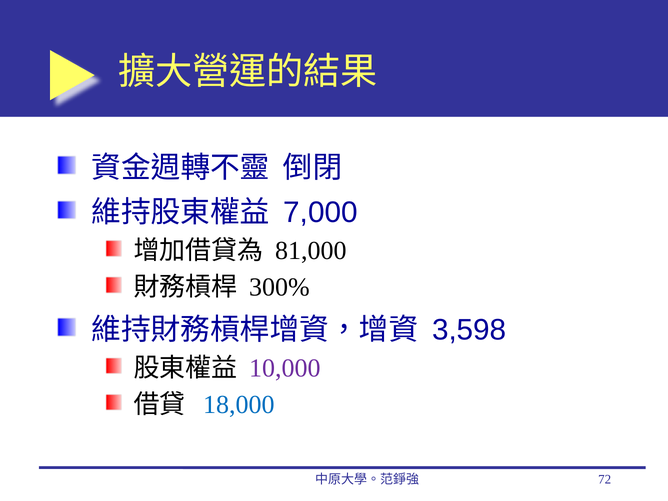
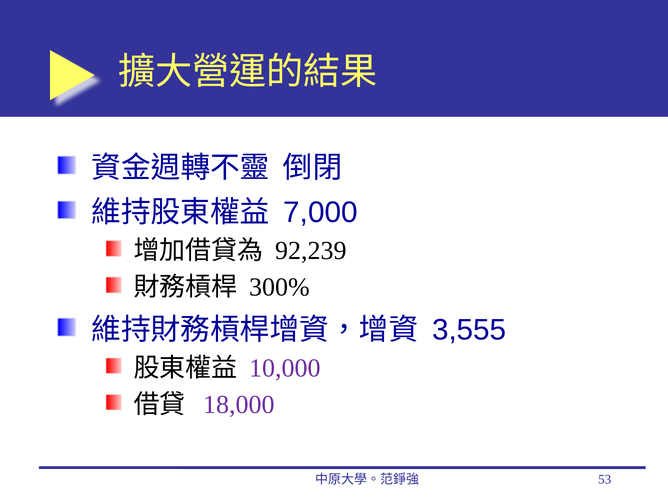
81,000: 81,000 -> 92,239
3,598: 3,598 -> 3,555
18,000 colour: blue -> purple
72: 72 -> 53
